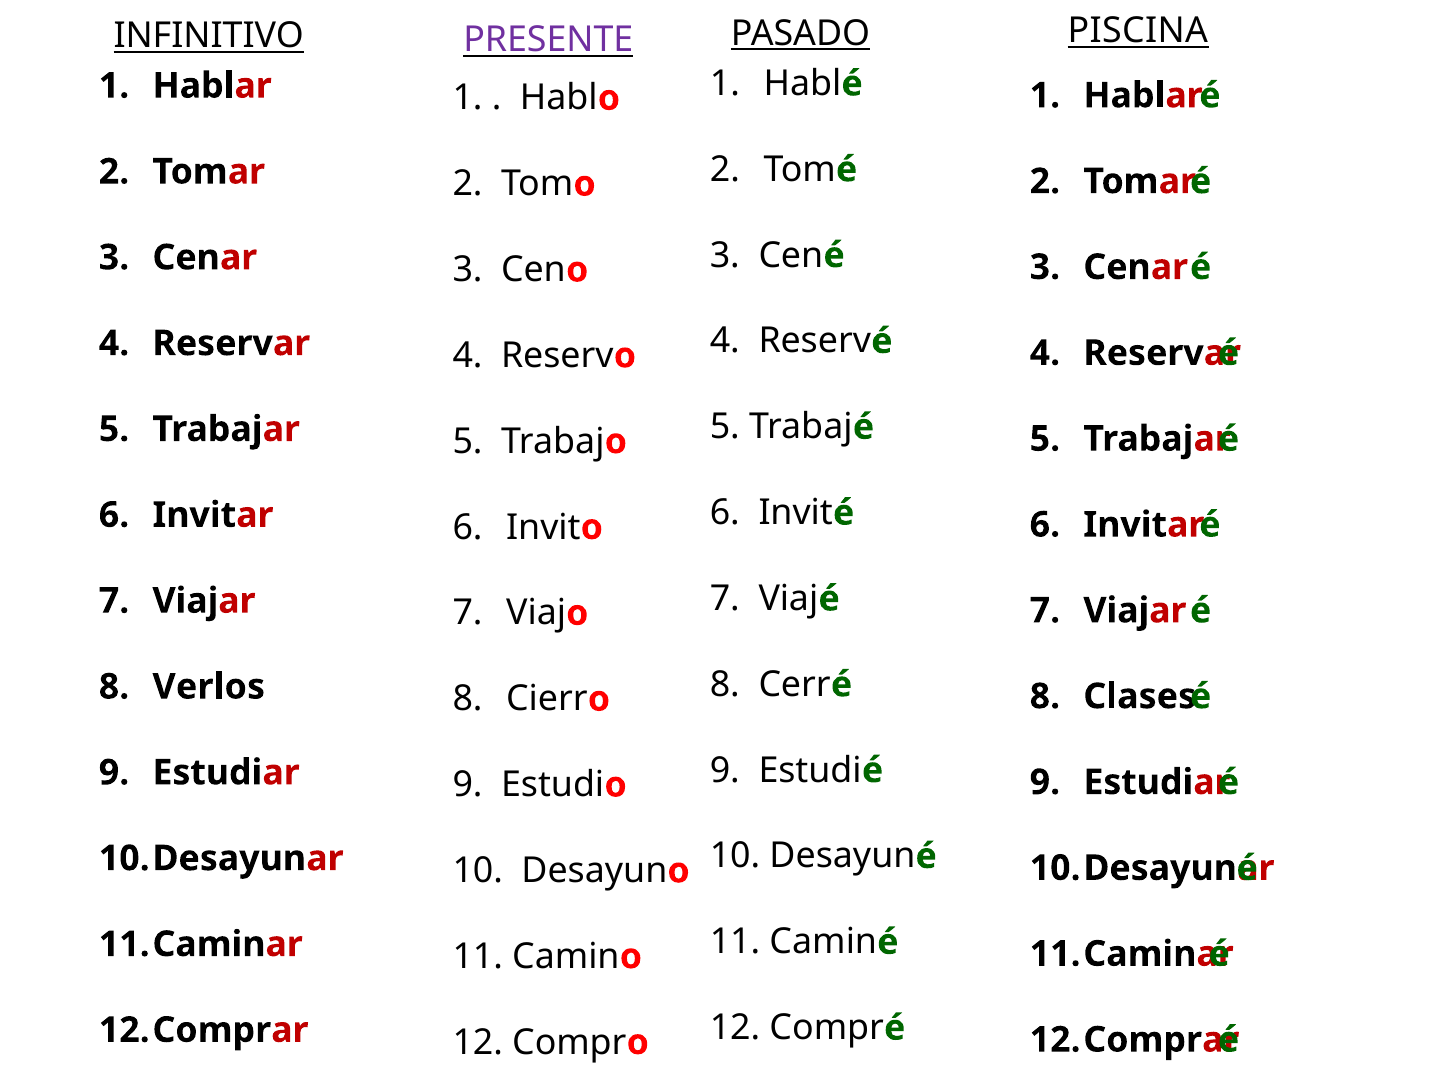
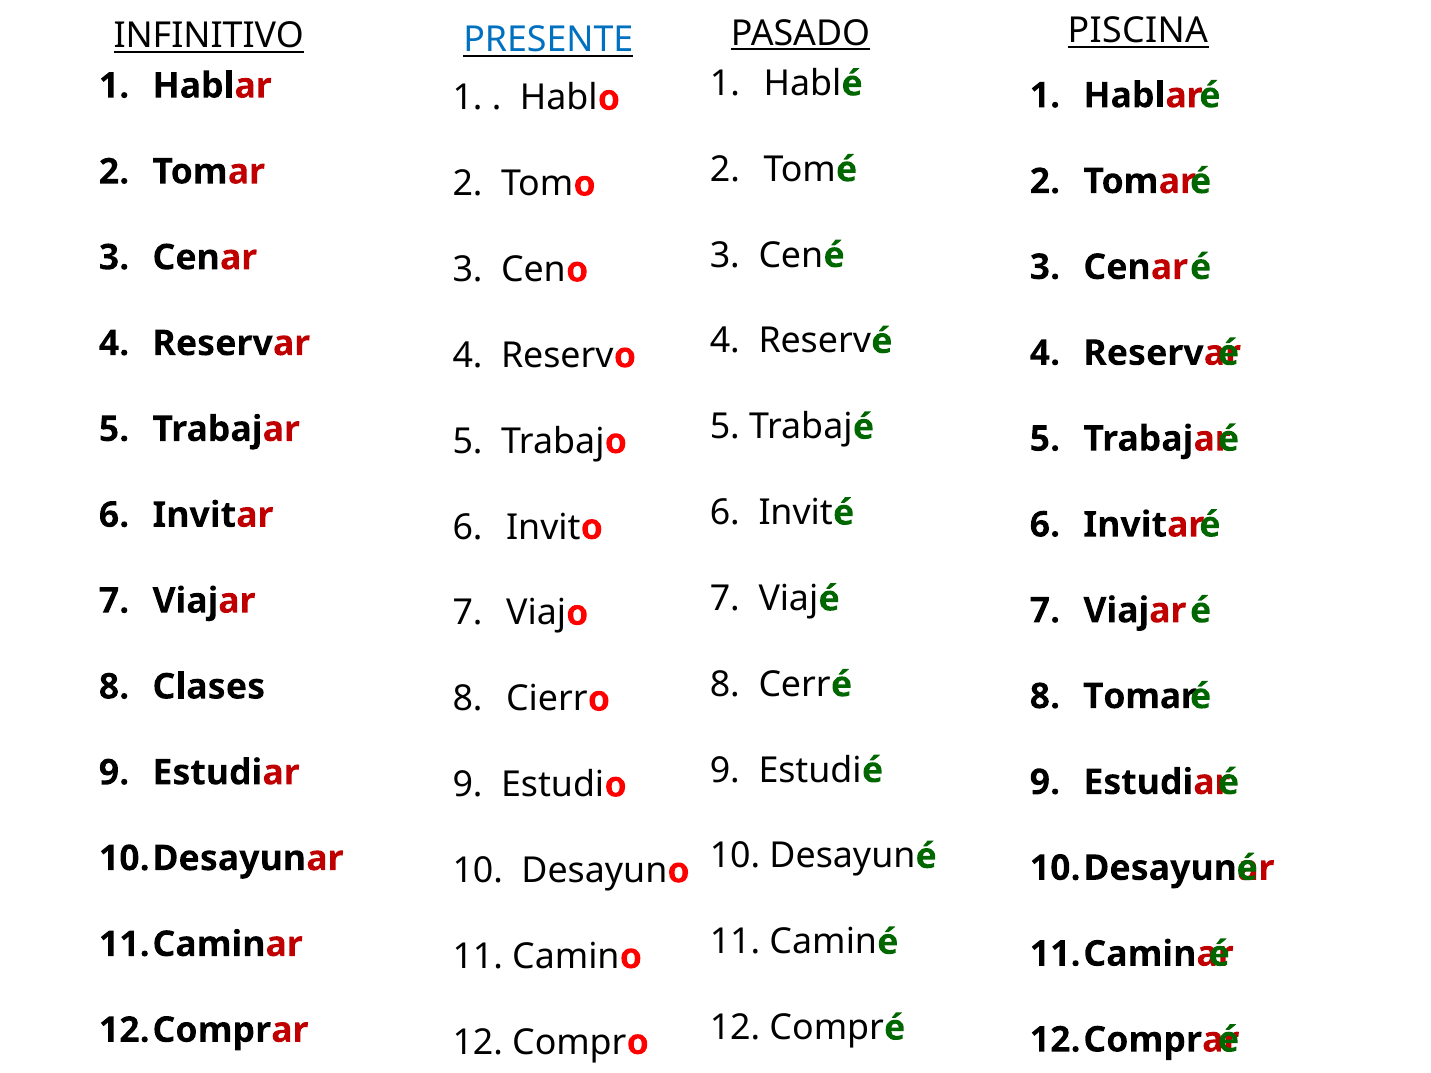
PRESENTE colour: purple -> blue
Verlos: Verlos -> Clases
8 Clases: Clases -> Tomar
